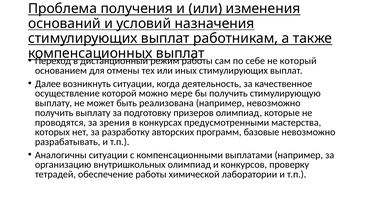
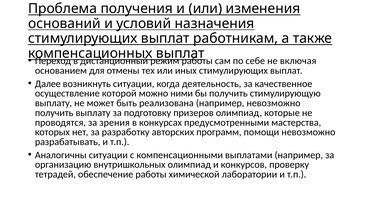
который: который -> включая
мере: мере -> ними
базовые: базовые -> помощи
